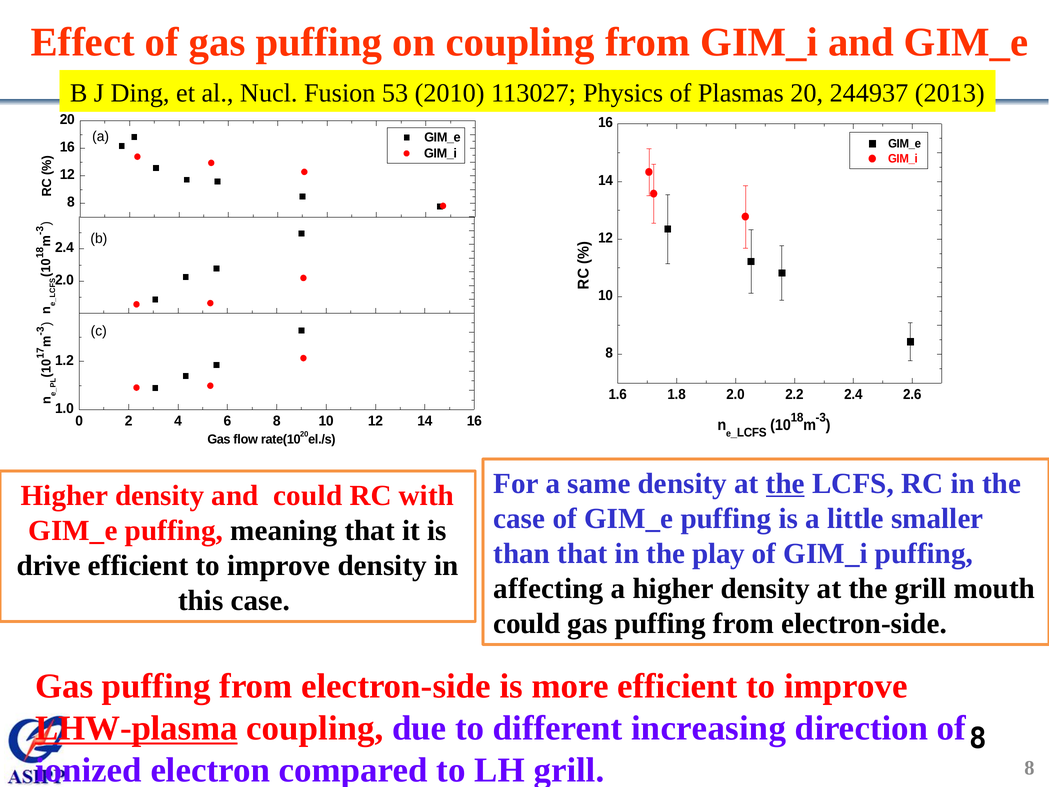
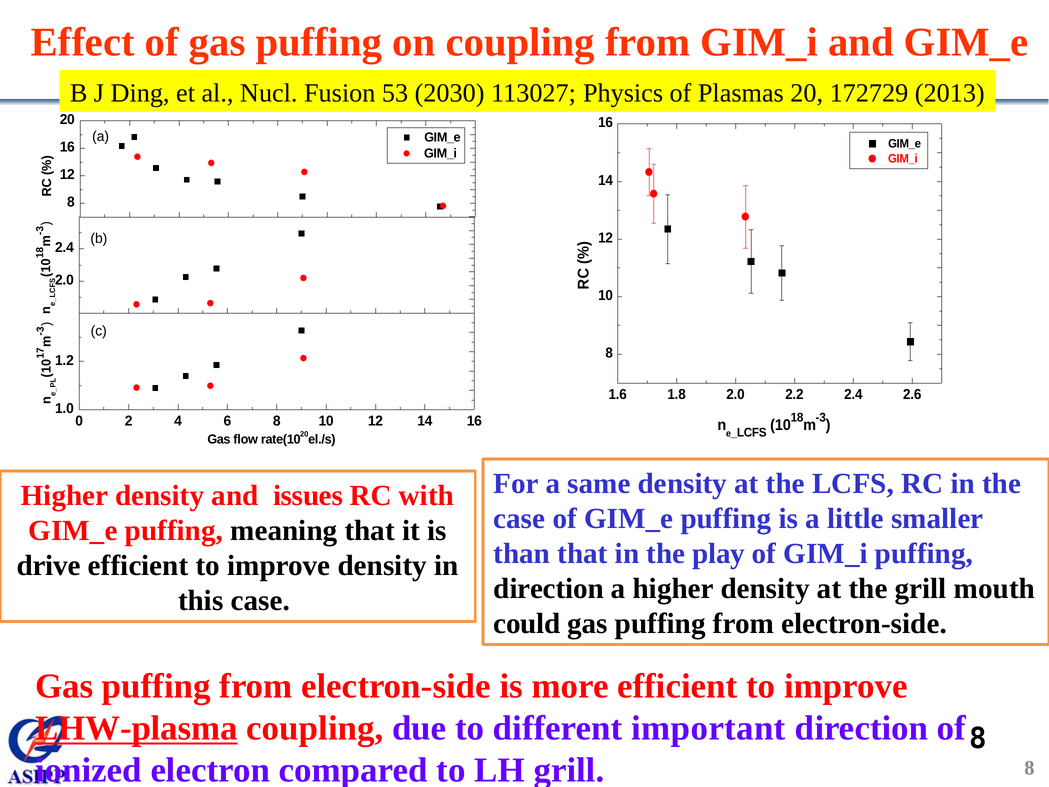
2010: 2010 -> 2030
244937: 244937 -> 172729
the at (785, 484) underline: present -> none
and could: could -> issues
affecting at (548, 589): affecting -> direction
increasing: increasing -> important
